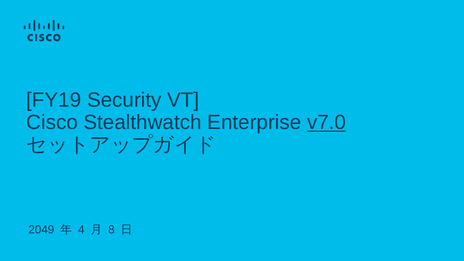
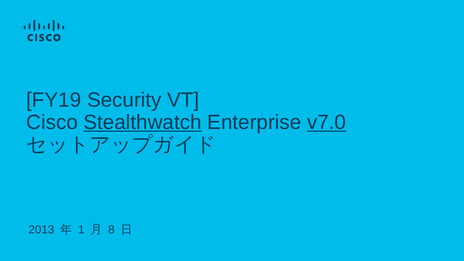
Stealthwatch underline: none -> present
2049: 2049 -> 2013
4: 4 -> 1
